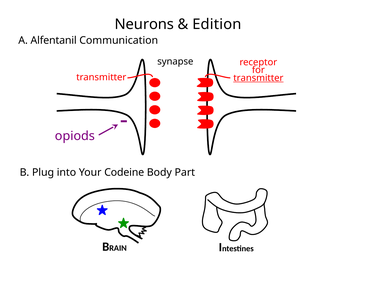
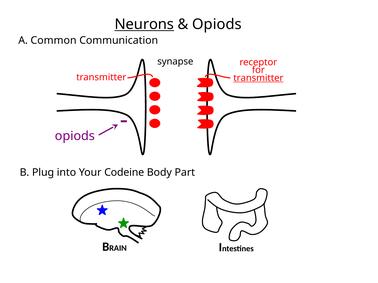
Neurons underline: none -> present
Edition at (217, 24): Edition -> Opiods
Alfentanil: Alfentanil -> Common
